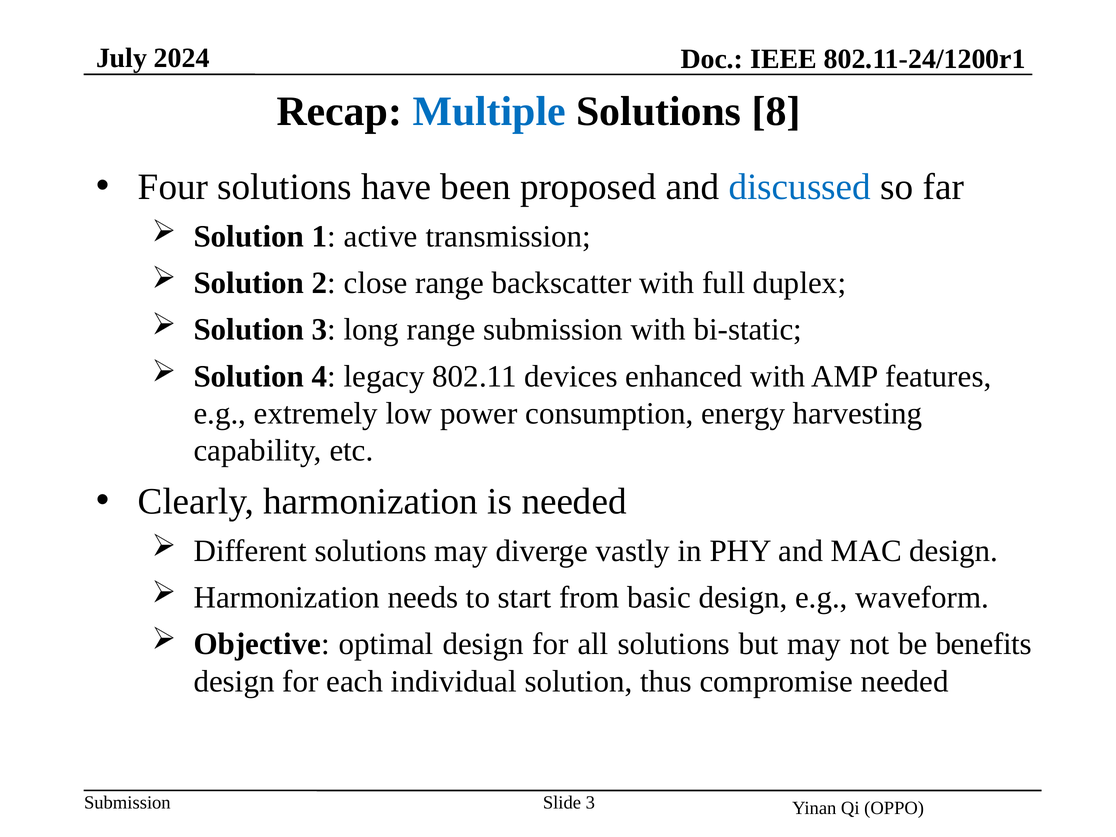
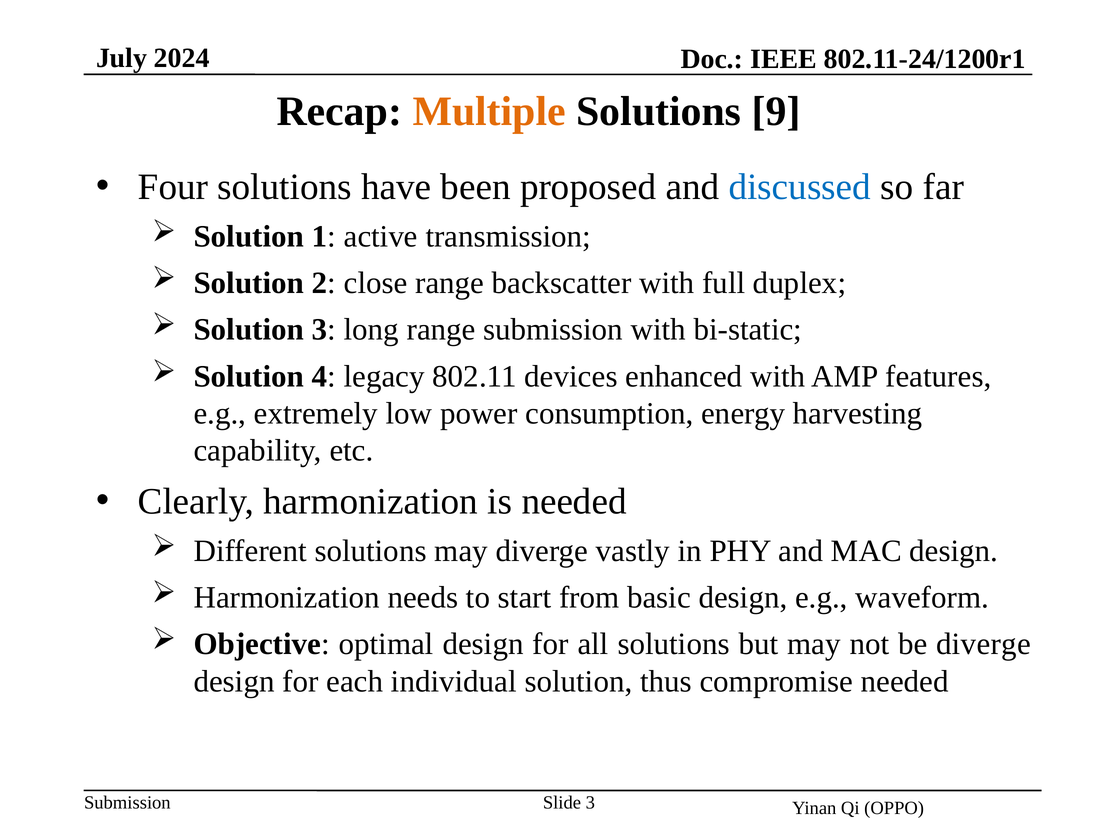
Multiple colour: blue -> orange
8: 8 -> 9
be benefits: benefits -> diverge
